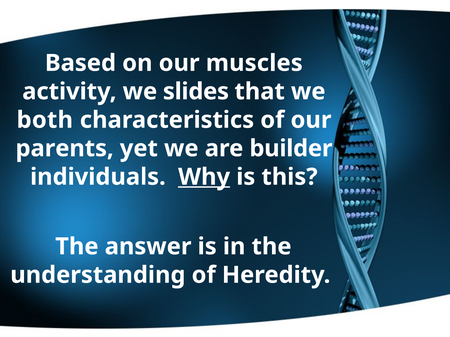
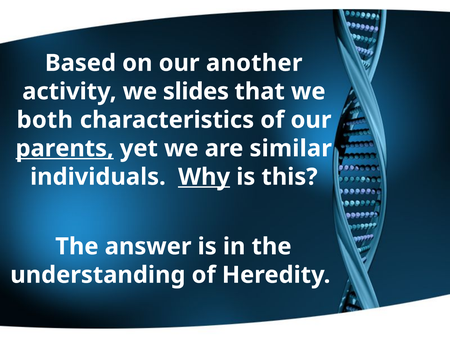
muscles: muscles -> another
parents underline: none -> present
builder: builder -> similar
